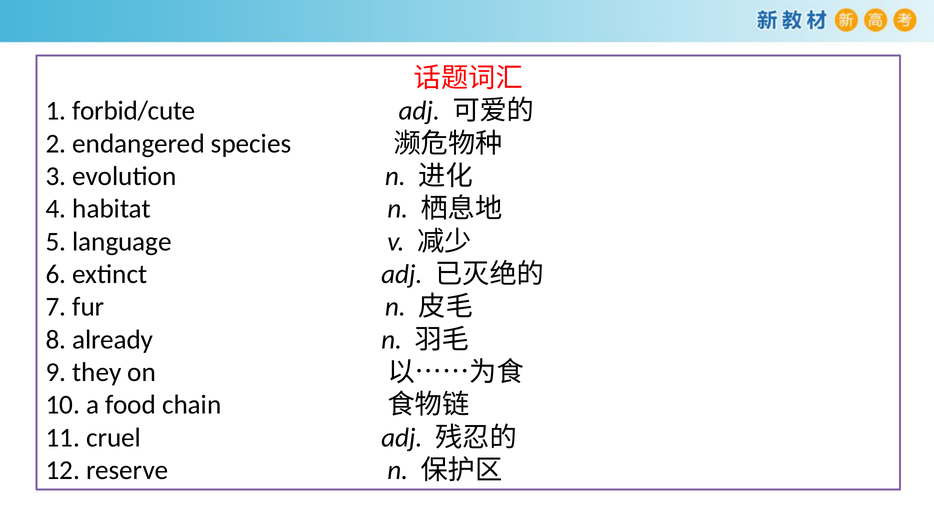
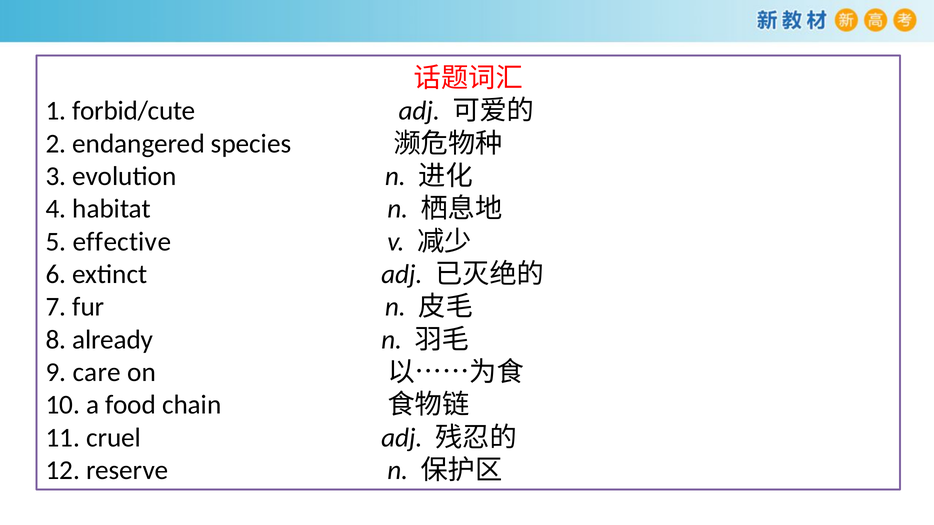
language: language -> effective
they: they -> care
